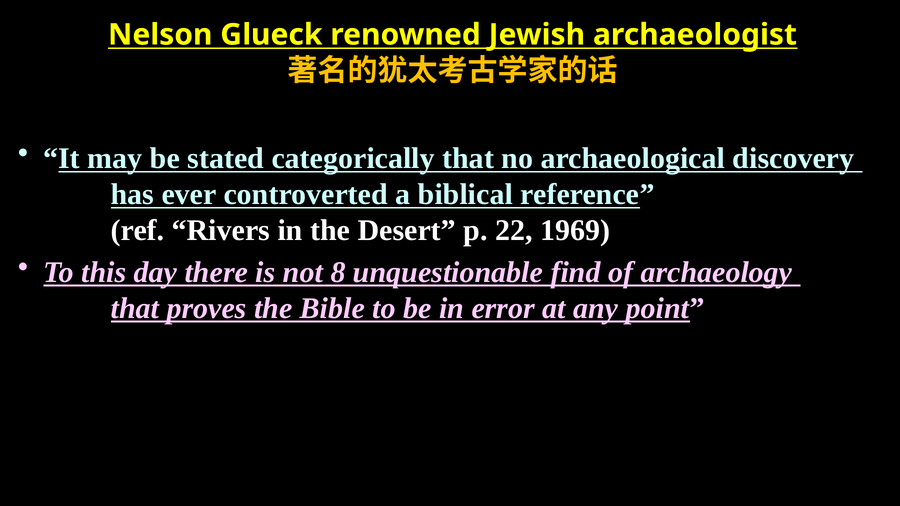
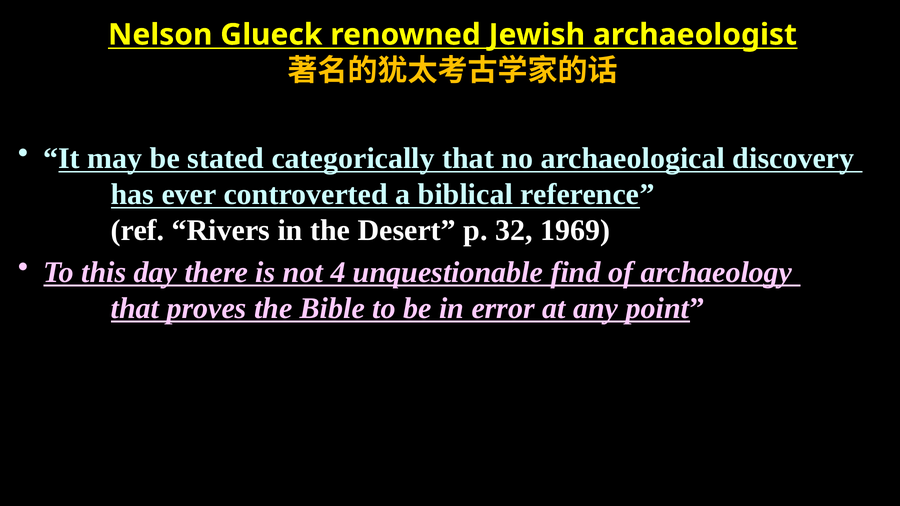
22: 22 -> 32
8: 8 -> 4
